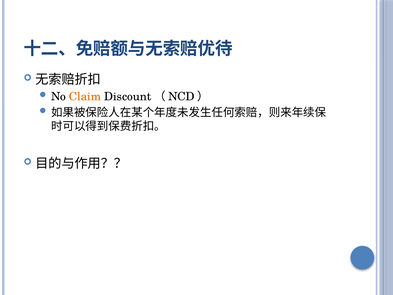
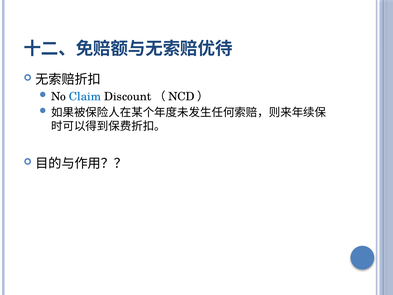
Claim colour: orange -> blue
